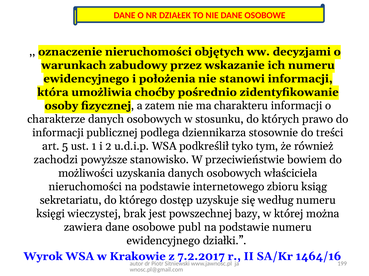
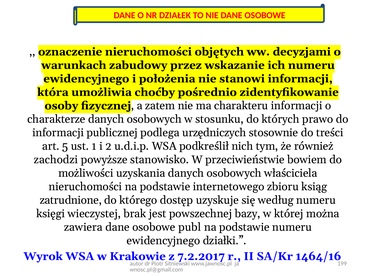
dziennikarza: dziennikarza -> urzędniczych
tyko: tyko -> nich
sekretariatu: sekretariatu -> zatrudnione
